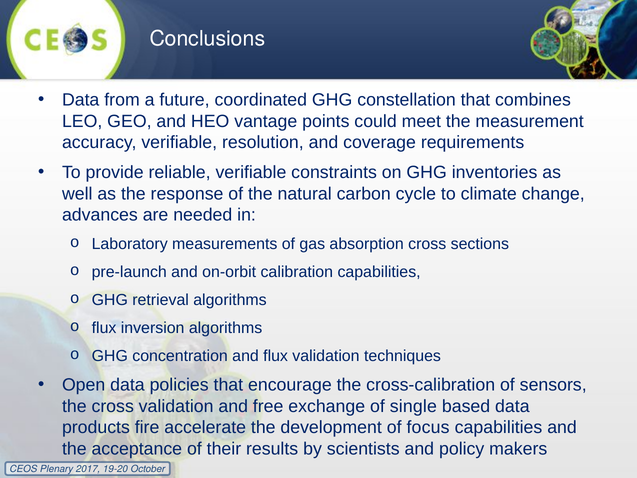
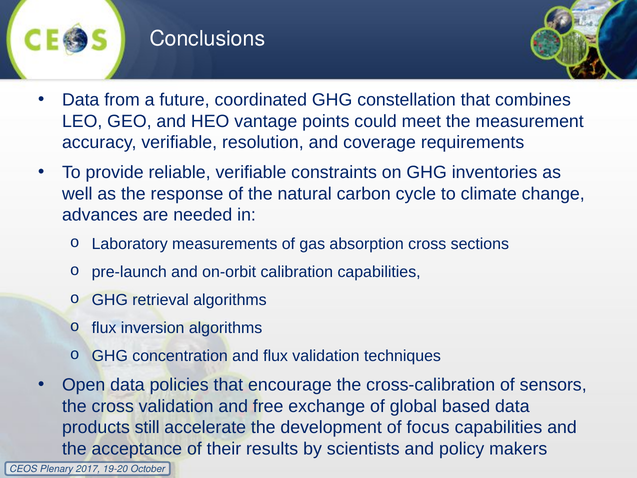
single: single -> global
fire: fire -> still
